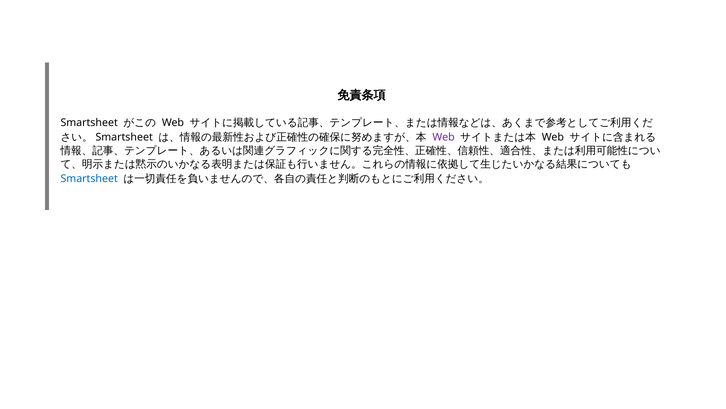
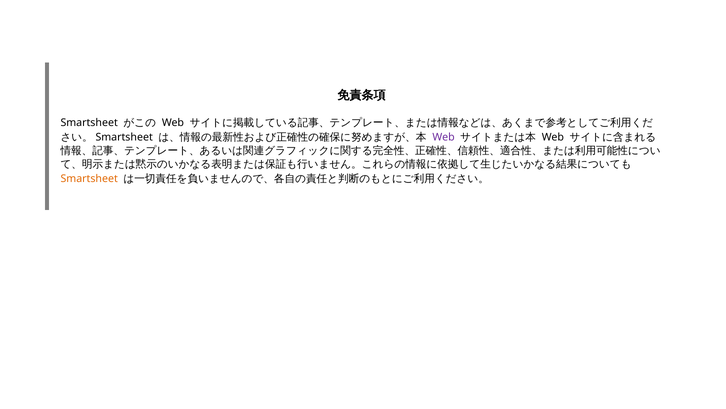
Smartsheet at (89, 178) colour: blue -> orange
